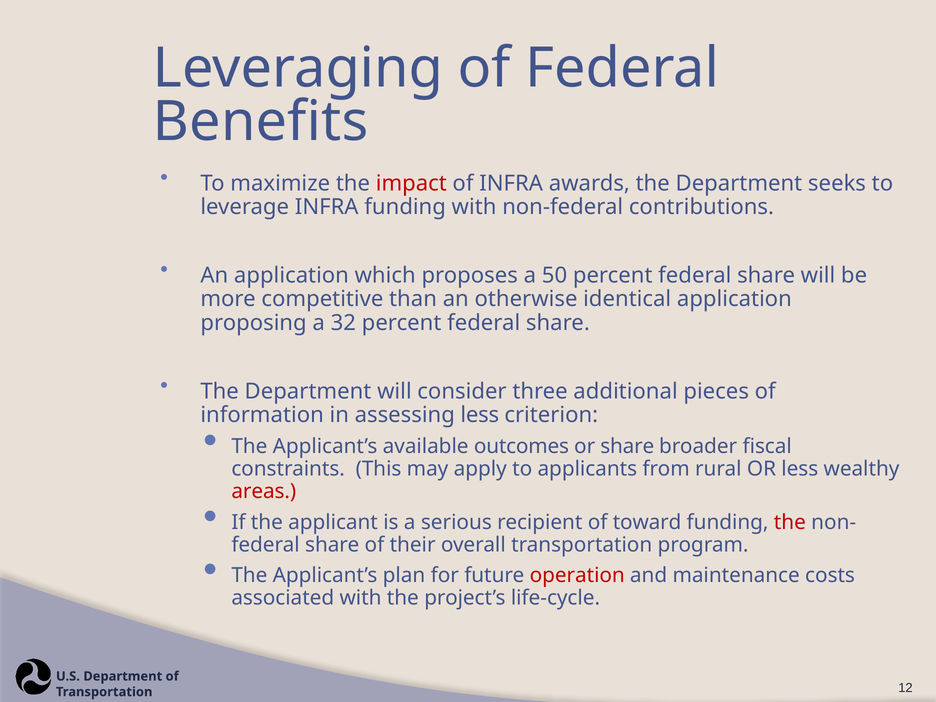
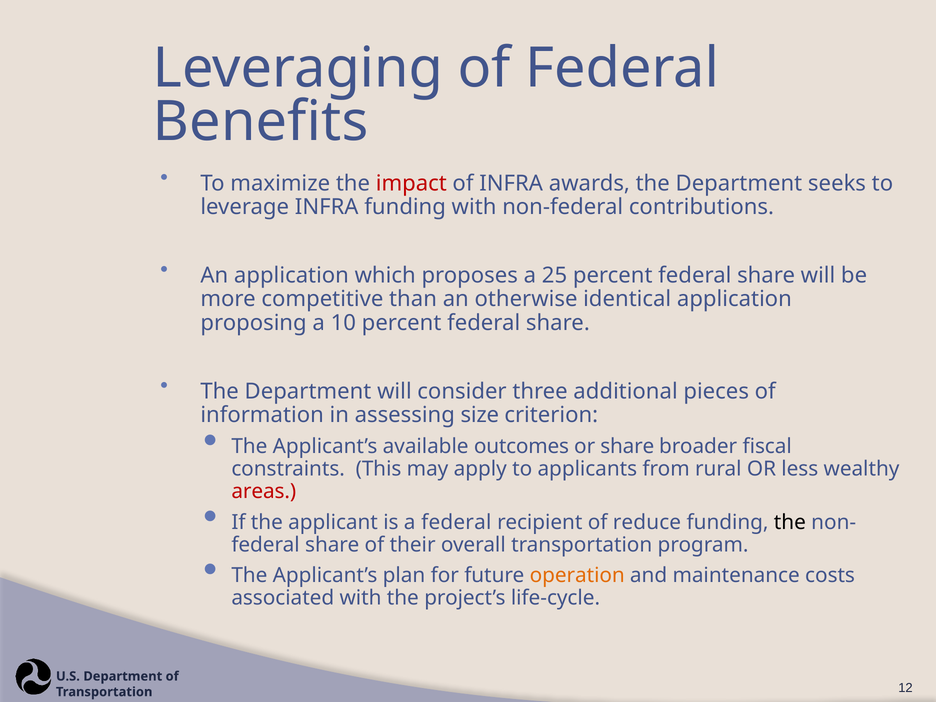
50: 50 -> 25
32: 32 -> 10
assessing less: less -> size
a serious: serious -> federal
toward: toward -> reduce
the at (790, 522) colour: red -> black
operation colour: red -> orange
